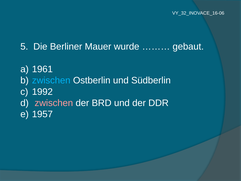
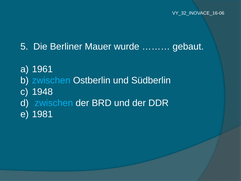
1992: 1992 -> 1948
zwischen at (54, 103) colour: pink -> light blue
1957: 1957 -> 1981
